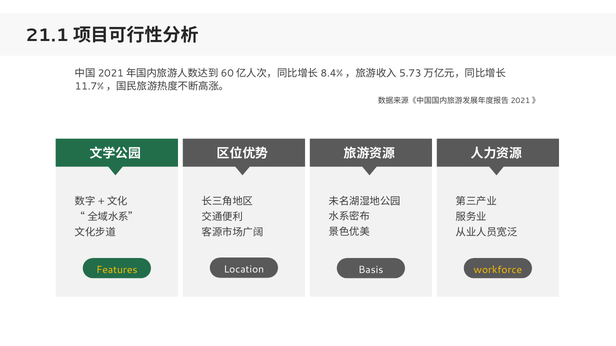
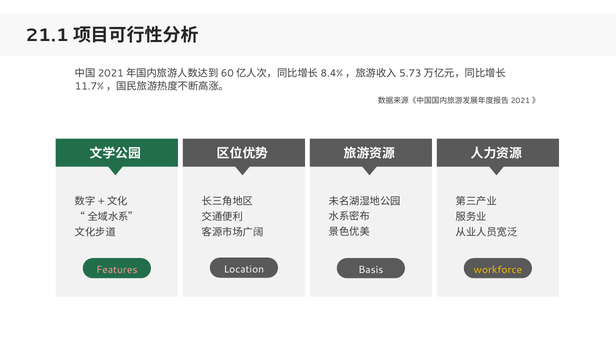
Features colour: yellow -> pink
